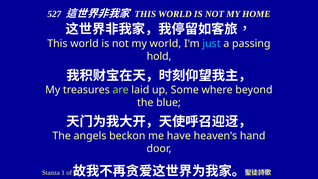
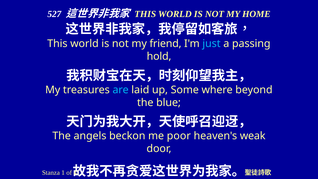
my world: world -> friend
are colour: light green -> light blue
have: have -> poor
hand: hand -> weak
